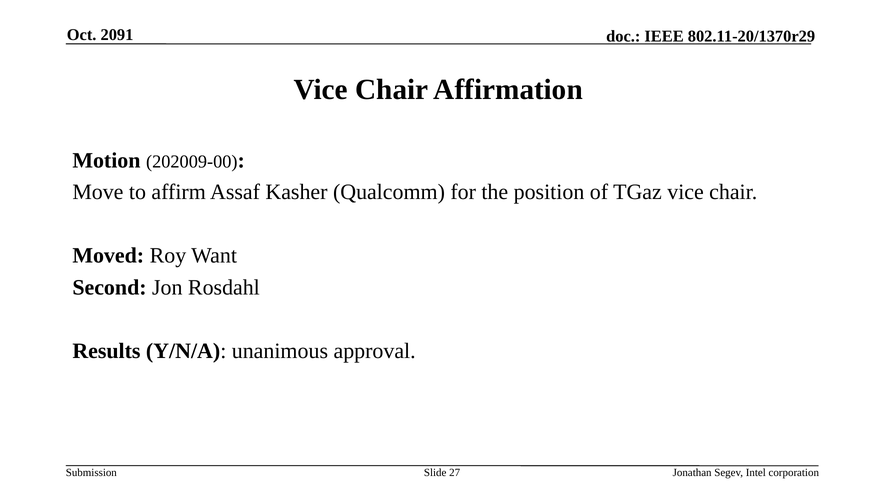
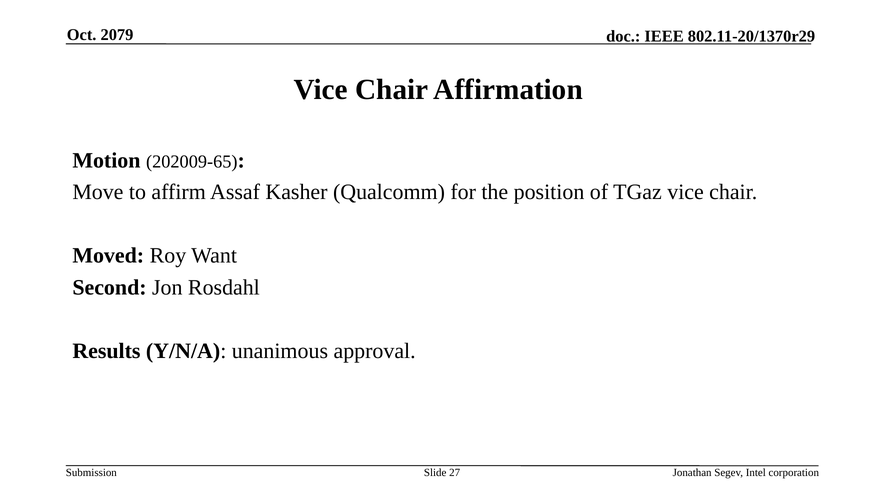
2091: 2091 -> 2079
202009-00: 202009-00 -> 202009-65
